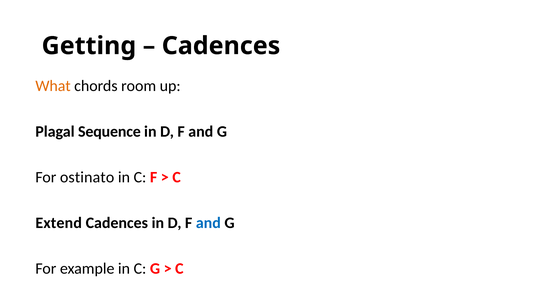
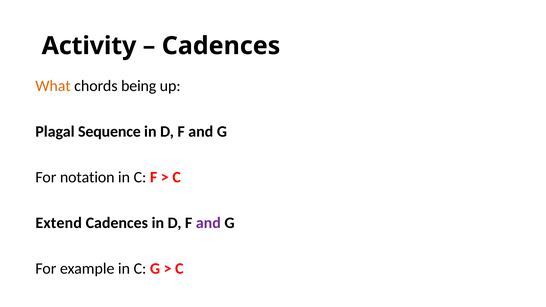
Getting: Getting -> Activity
room: room -> being
ostinato: ostinato -> notation
and at (208, 223) colour: blue -> purple
